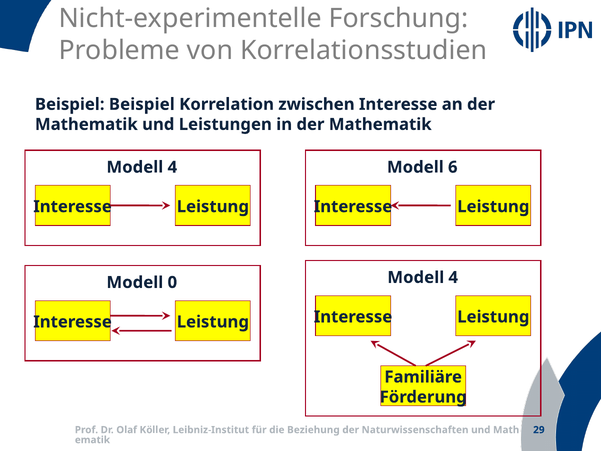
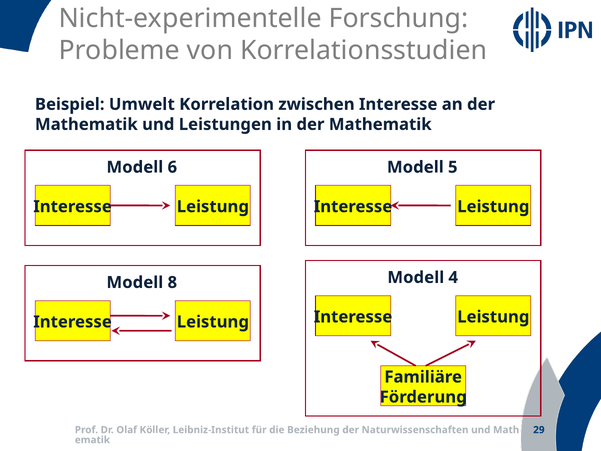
Beispiel Beispiel: Beispiel -> Umwelt
4 at (172, 167): 4 -> 6
6: 6 -> 5
0: 0 -> 8
